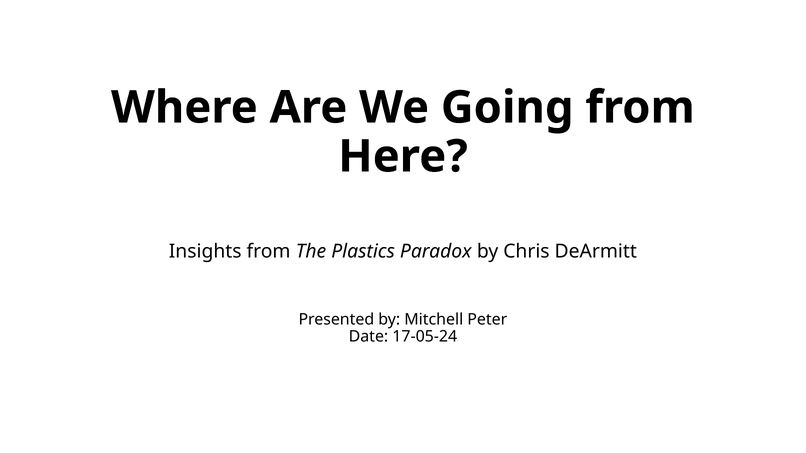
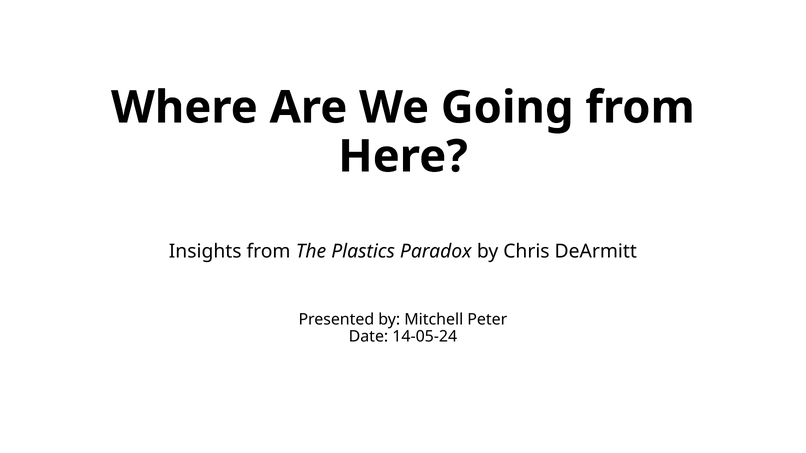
17-05-24: 17-05-24 -> 14-05-24
